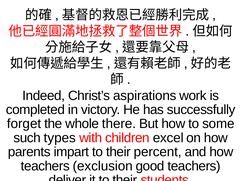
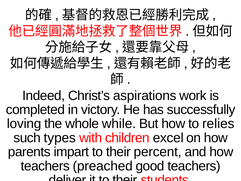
forget: forget -> loving
there: there -> while
some: some -> relies
exclusion: exclusion -> preached
